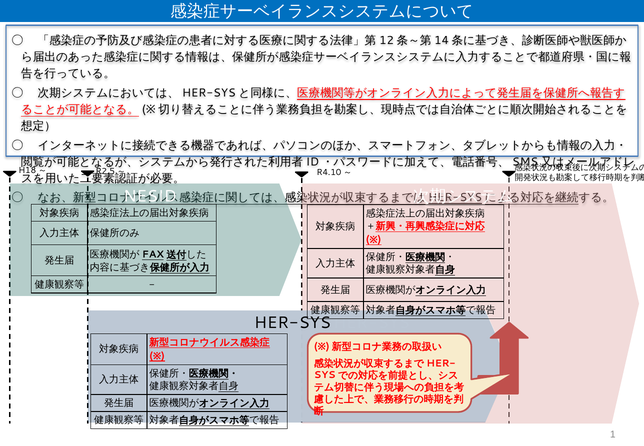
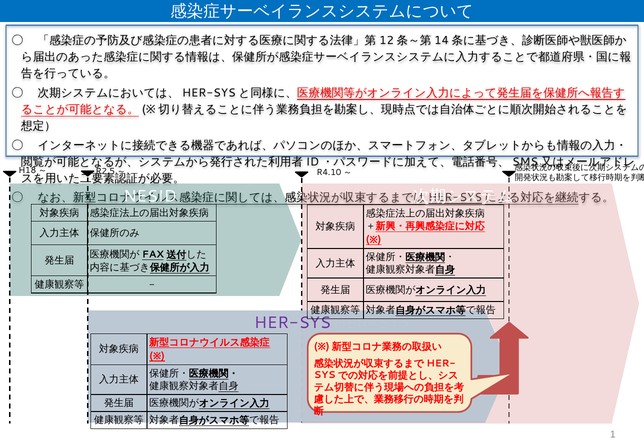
HER-SYS at (293, 323) colour: black -> purple
